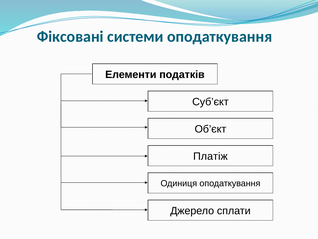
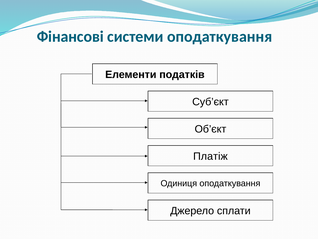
Фіксовані: Фіксовані -> Фінансові
